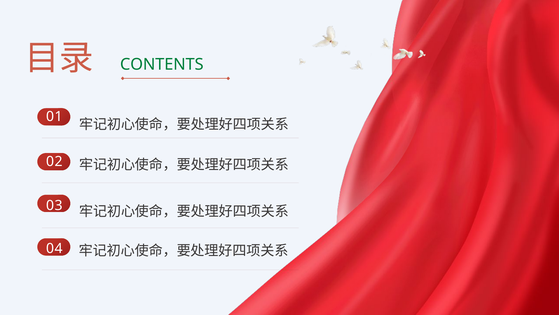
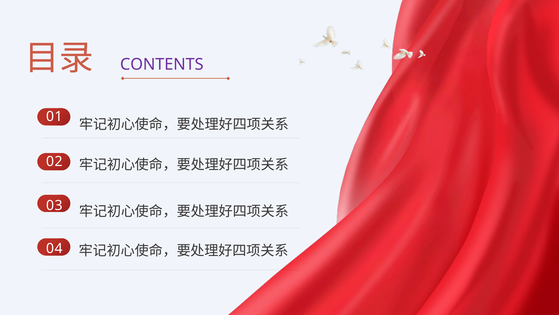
CONTENTS colour: green -> purple
